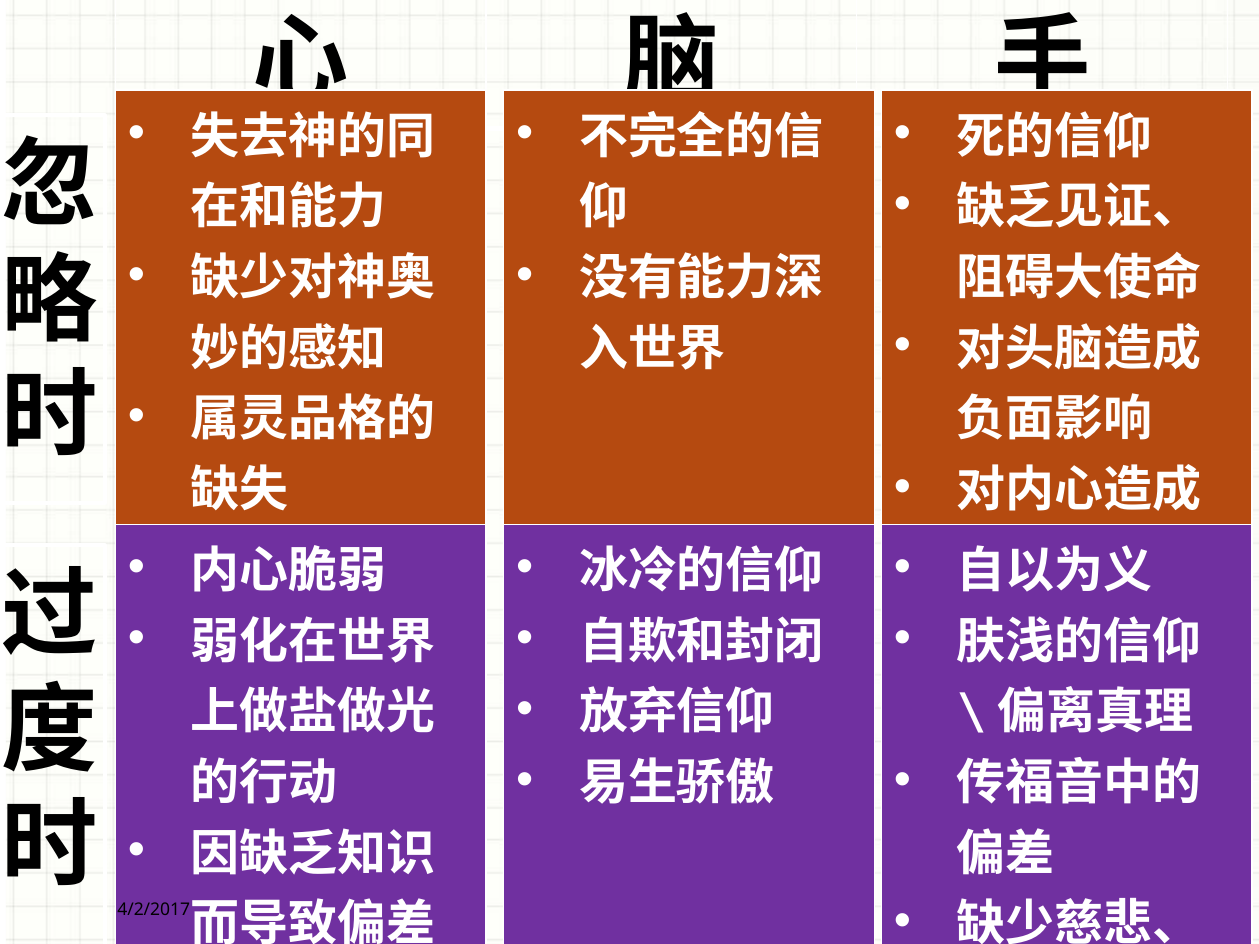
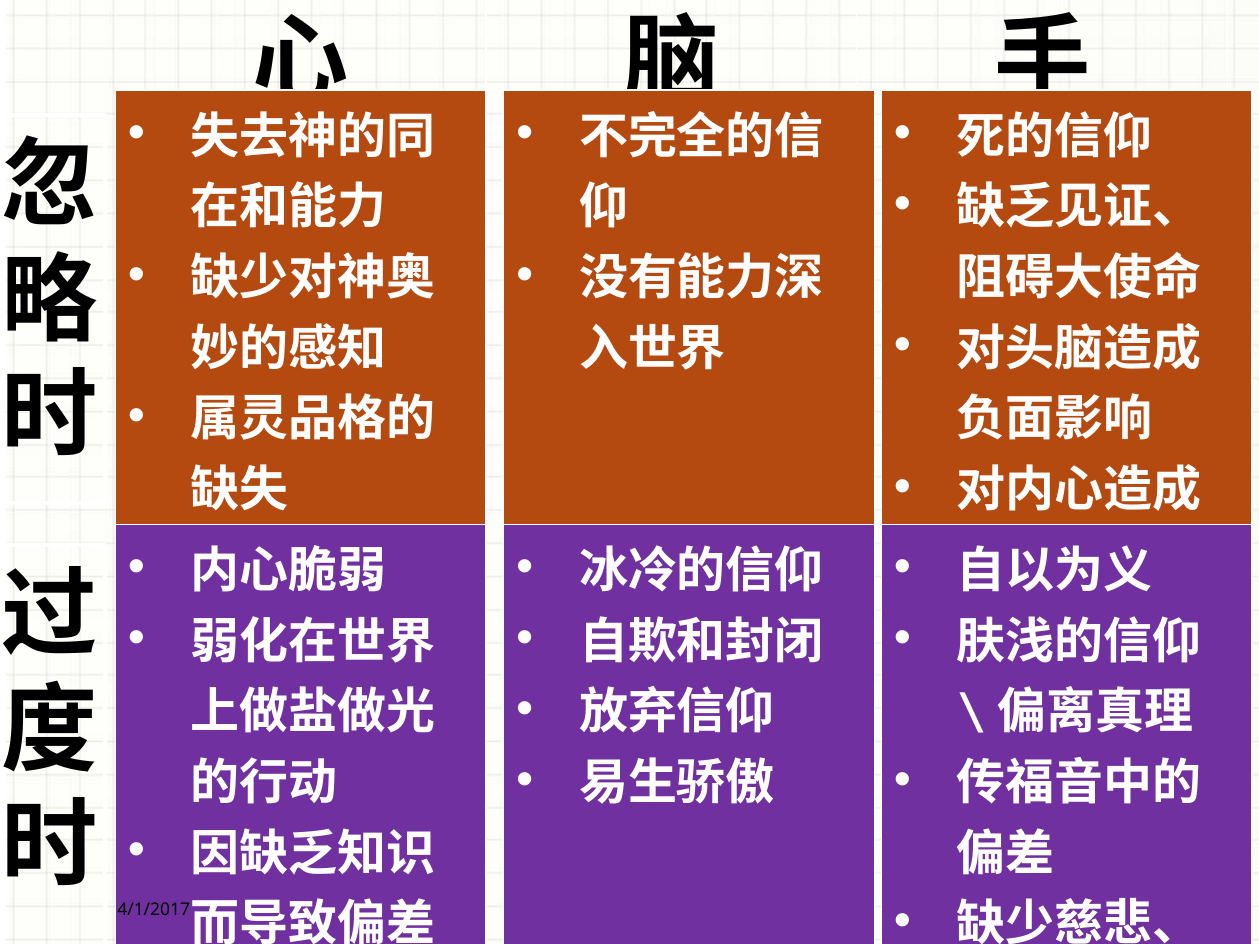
4/2/2017: 4/2/2017 -> 4/1/2017
